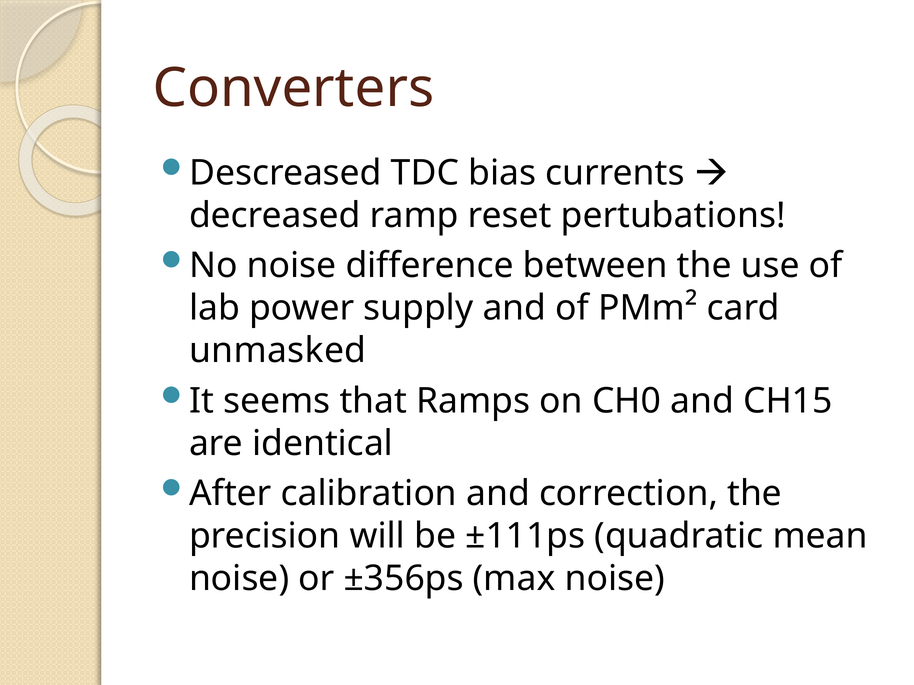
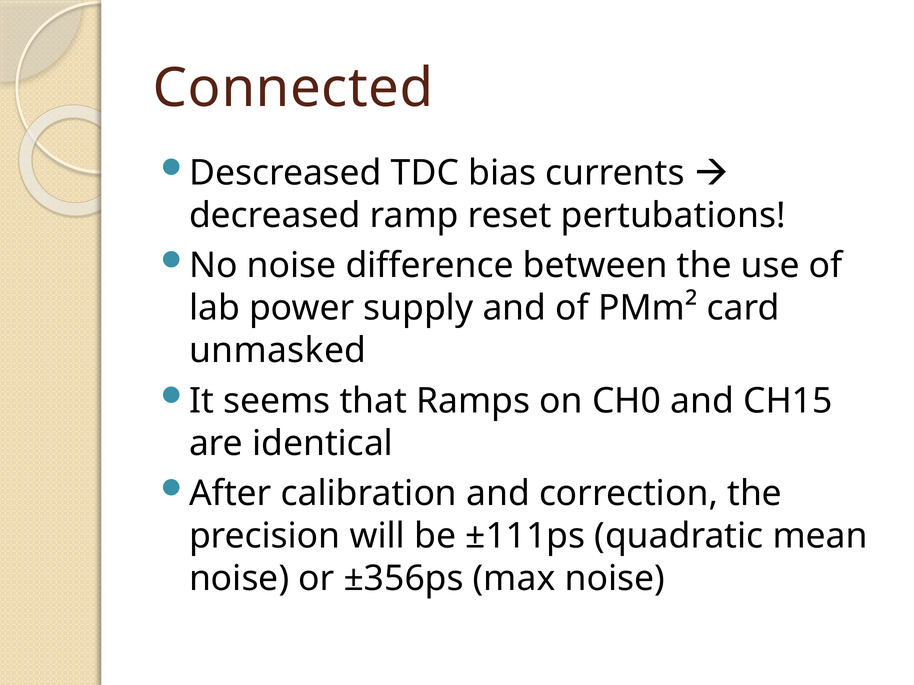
Converters: Converters -> Connected
